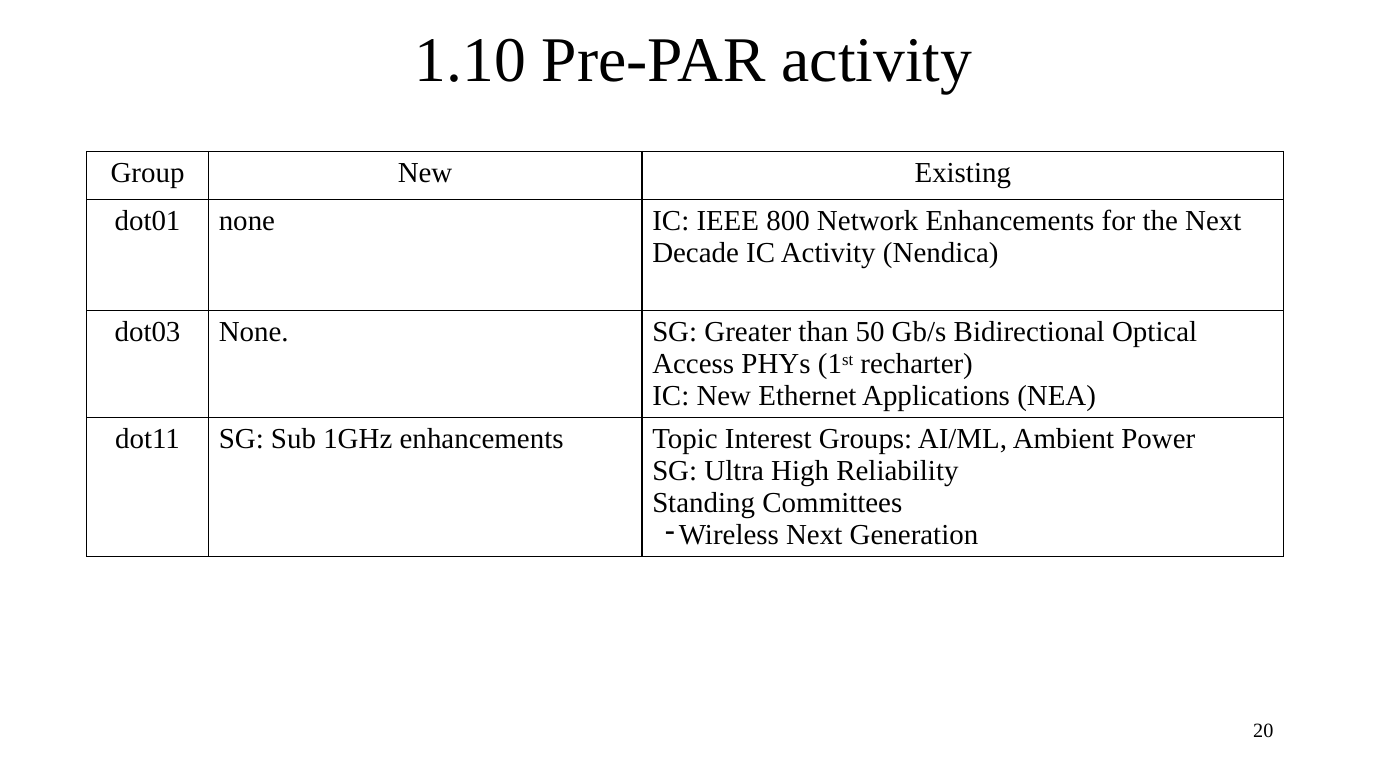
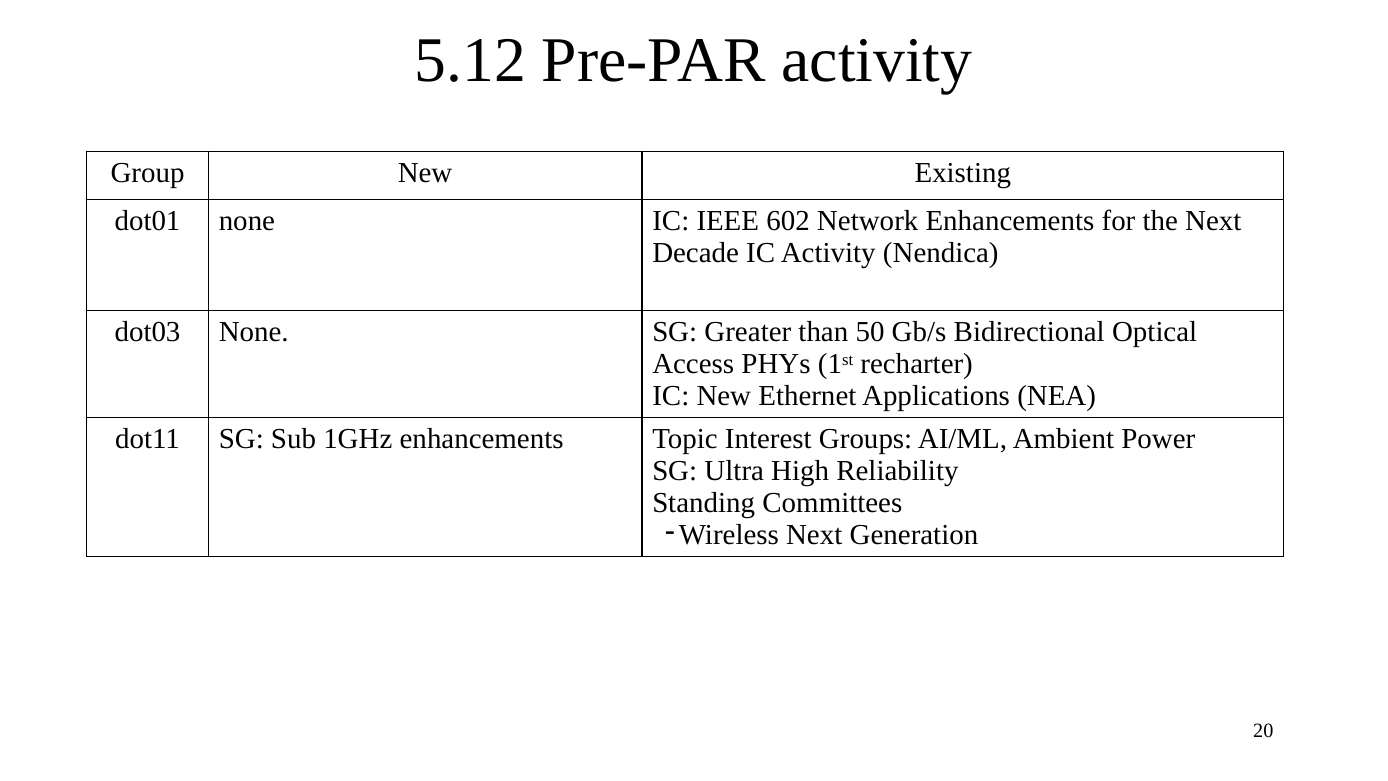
1.10: 1.10 -> 5.12
800: 800 -> 602
